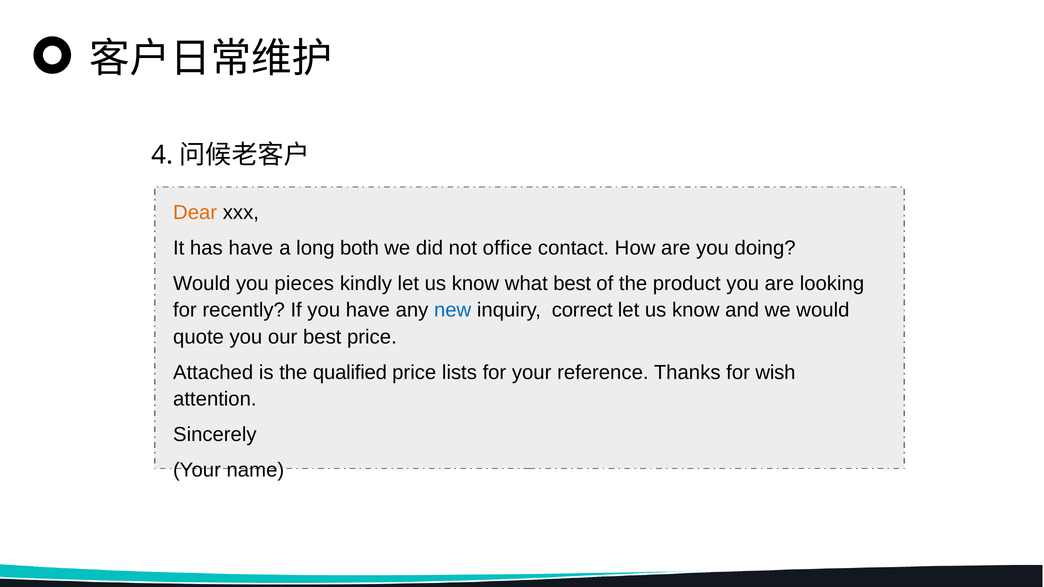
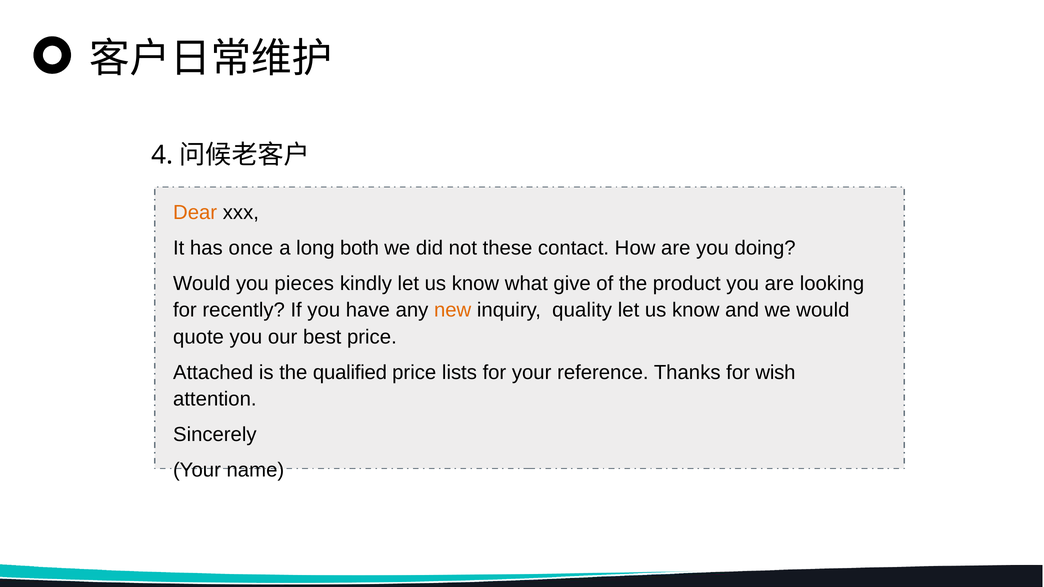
has have: have -> once
office: office -> these
what best: best -> give
new colour: blue -> orange
correct: correct -> quality
